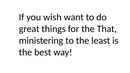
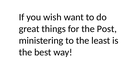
That: That -> Post
